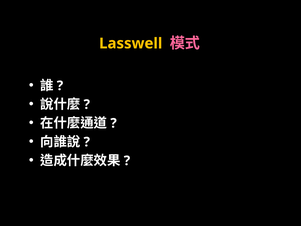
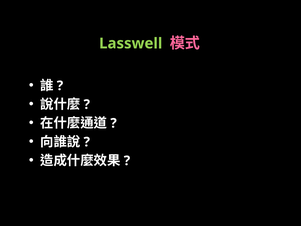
Lasswell colour: yellow -> light green
